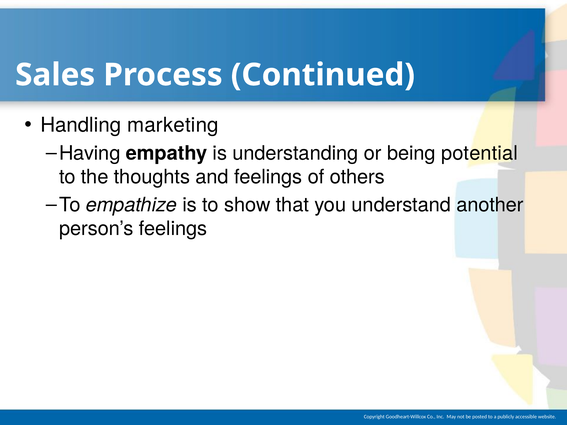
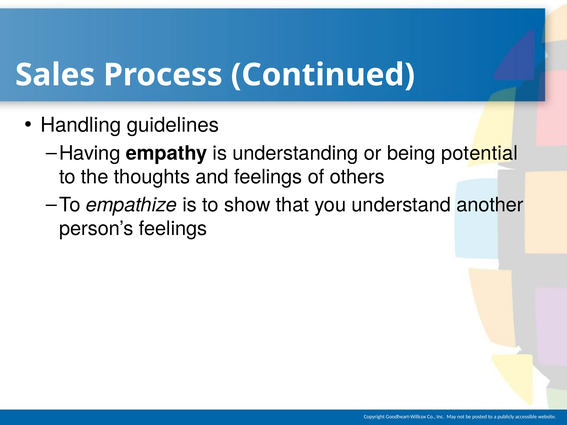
marketing: marketing -> guidelines
